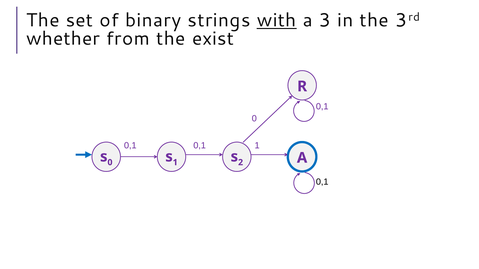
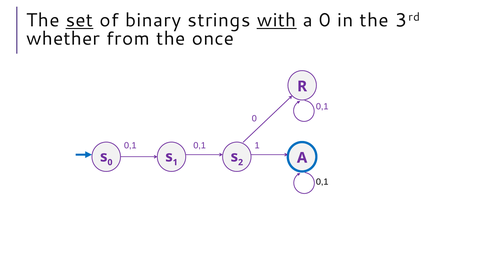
set underline: none -> present
a 3: 3 -> 0
exist: exist -> once
